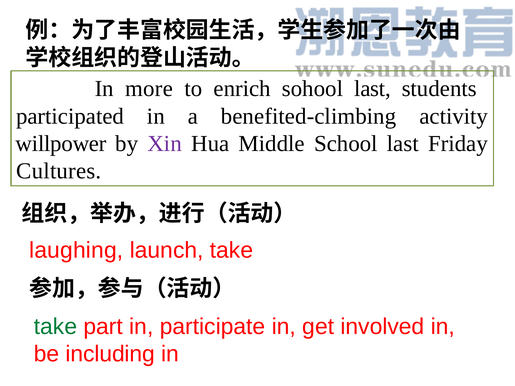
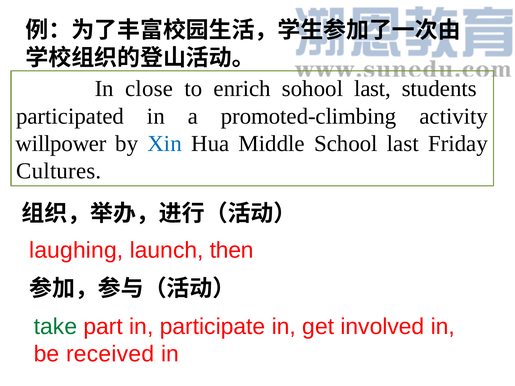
more: more -> close
benefited-climbing: benefited-climbing -> promoted-climbing
Xin colour: purple -> blue
launch take: take -> then
including: including -> received
